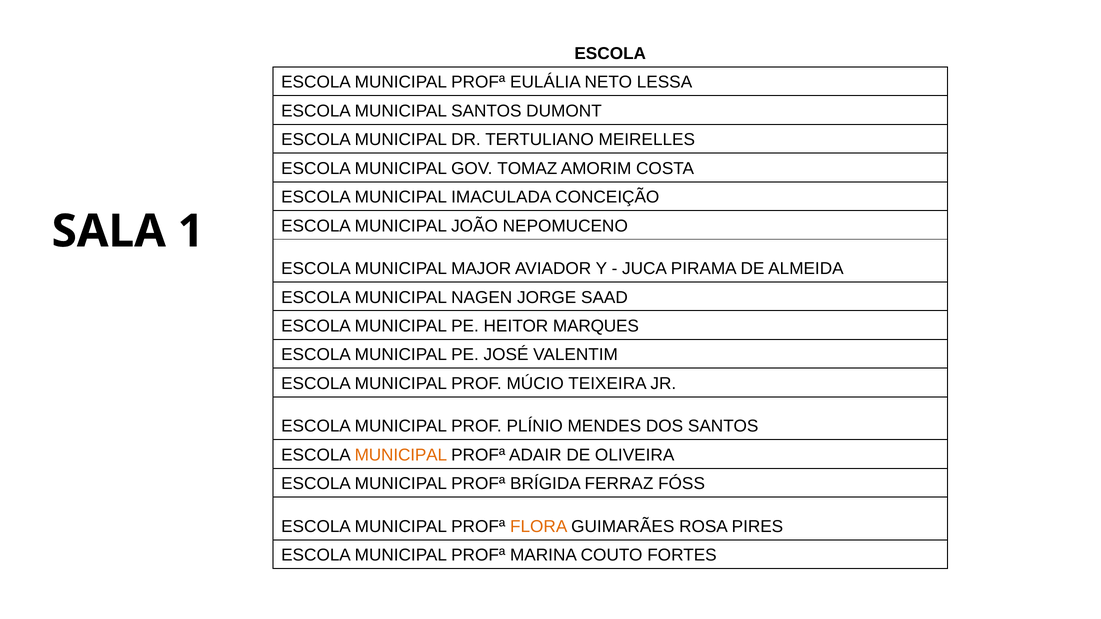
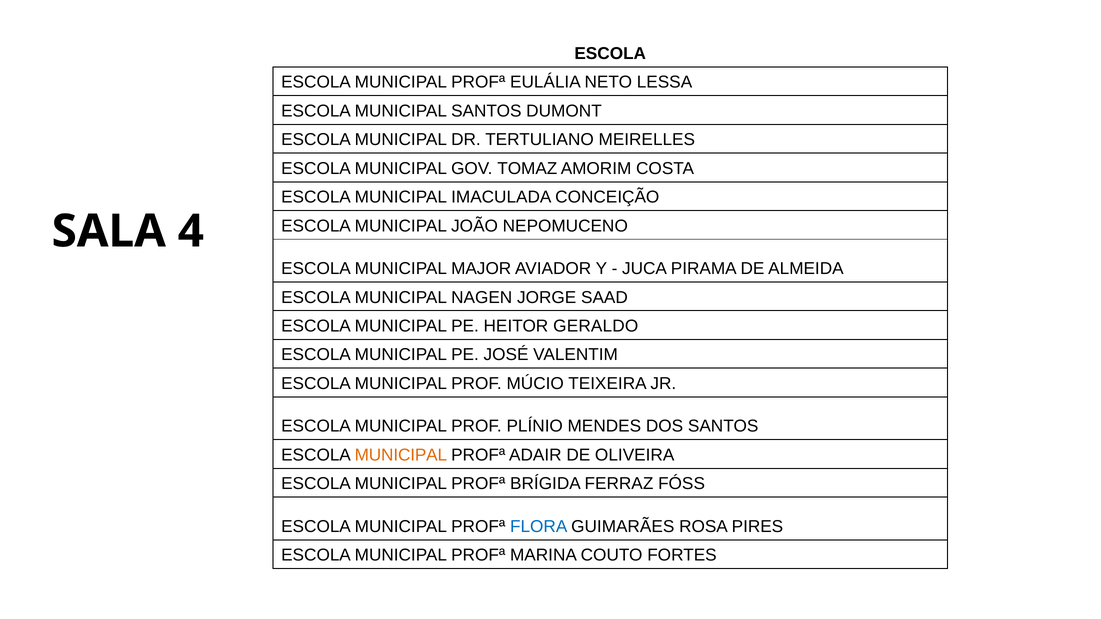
1: 1 -> 4
MARQUES: MARQUES -> GERALDO
FLORA colour: orange -> blue
